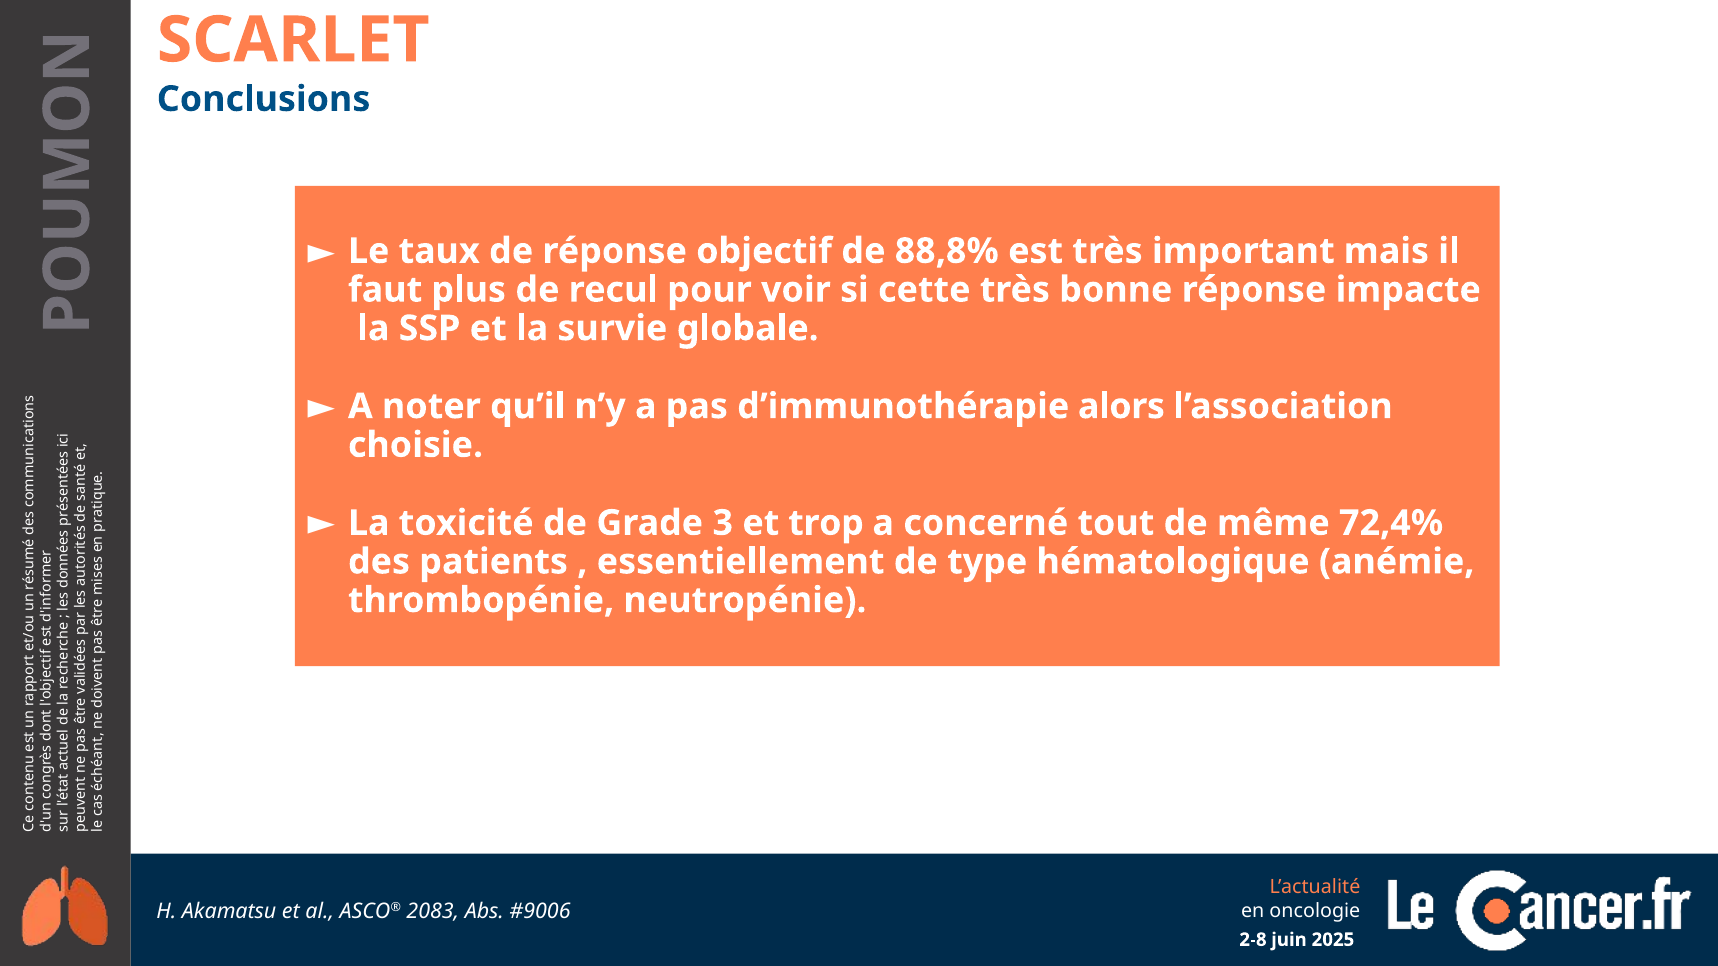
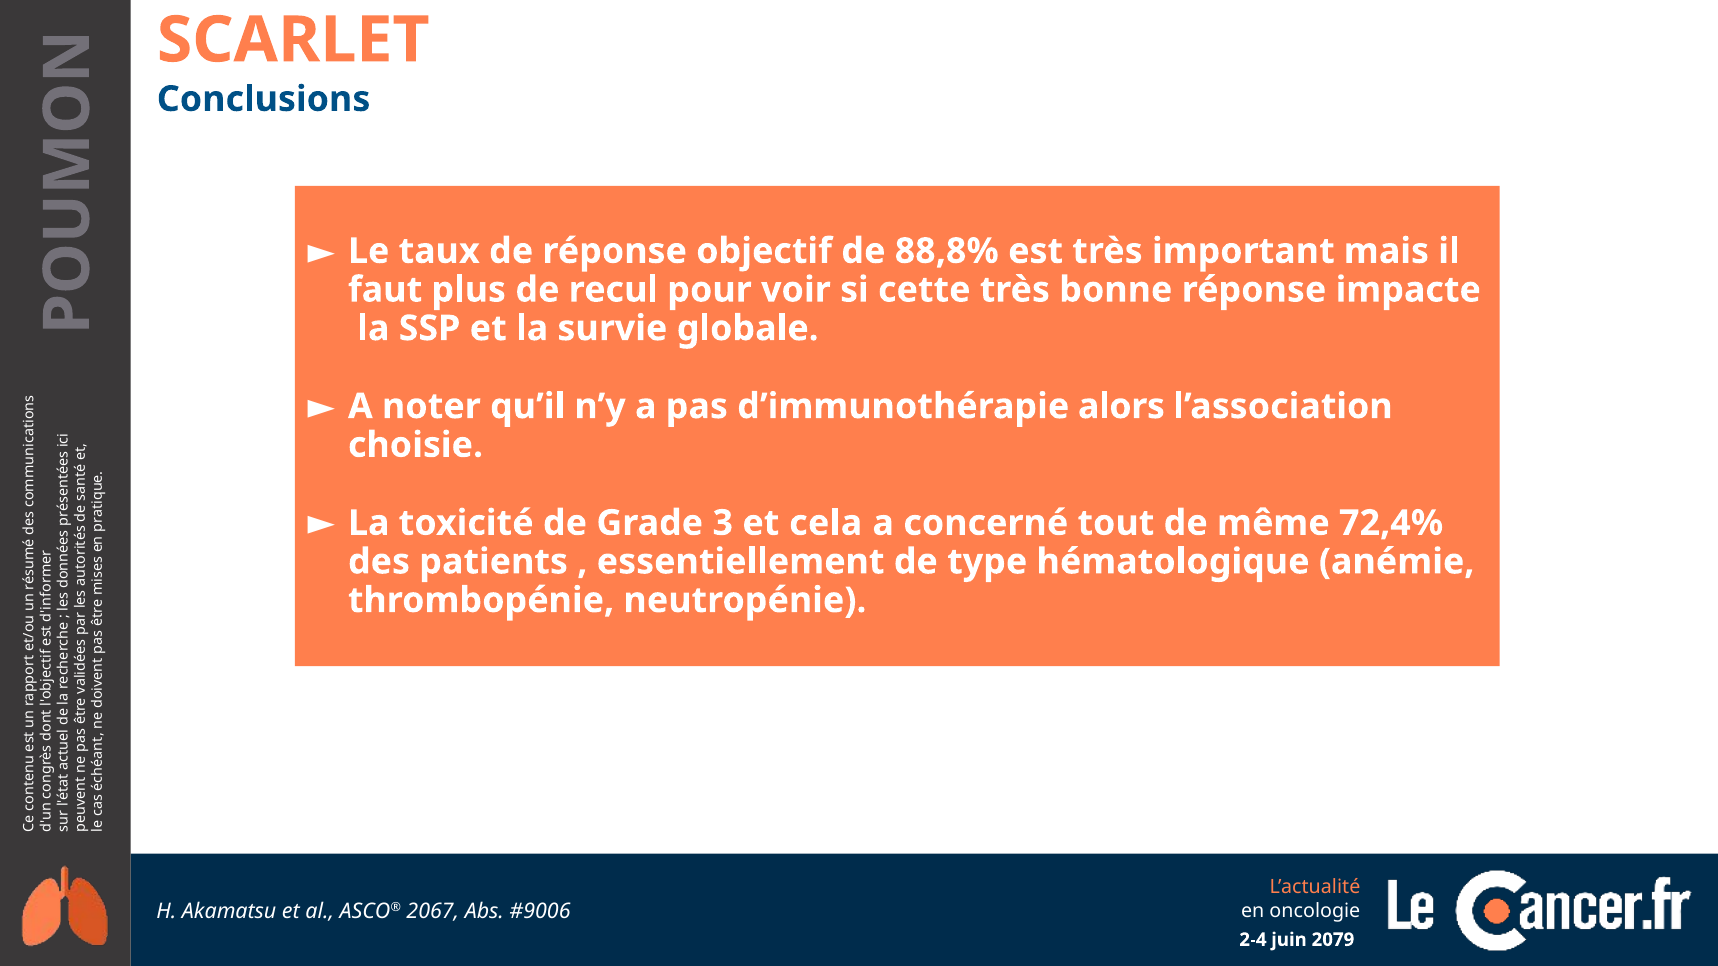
trop: trop -> cela
2083: 2083 -> 2067
2-8: 2-8 -> 2-4
2025: 2025 -> 2079
